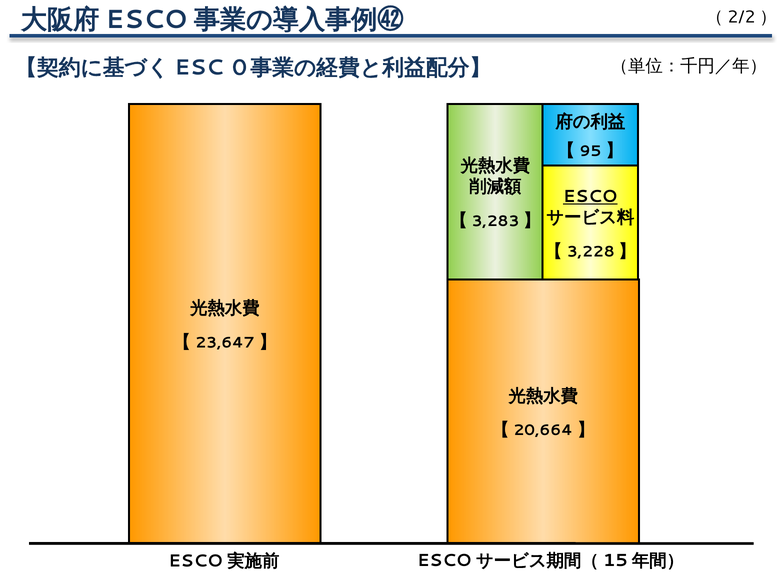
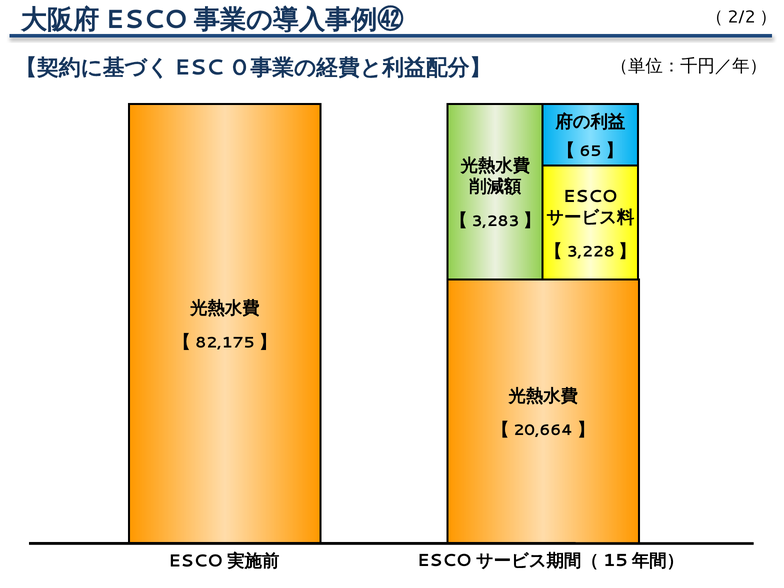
95: 95 -> 65
ESCO underline: present -> none
23,647: 23,647 -> 82,175
